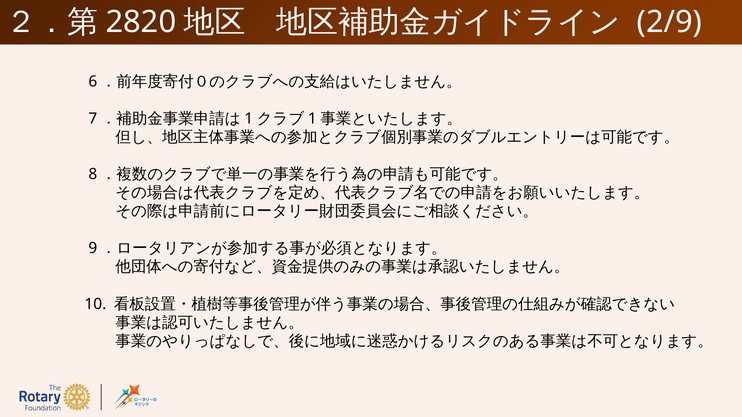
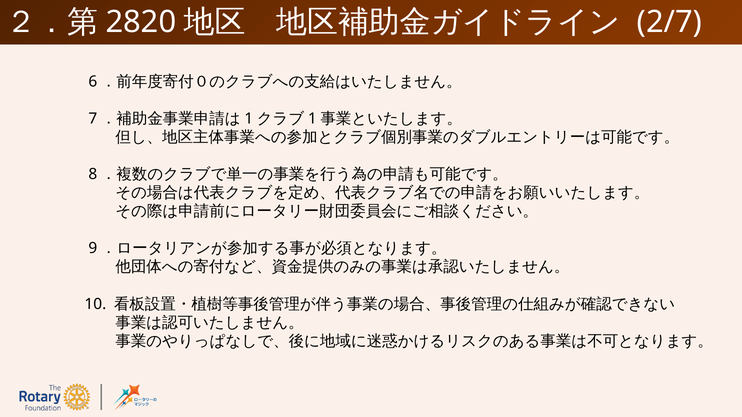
2/9: 2/9 -> 2/7
